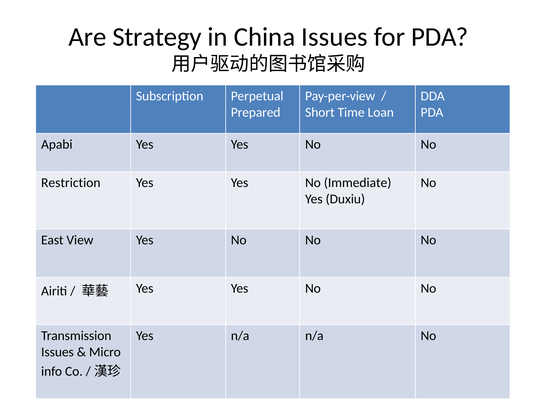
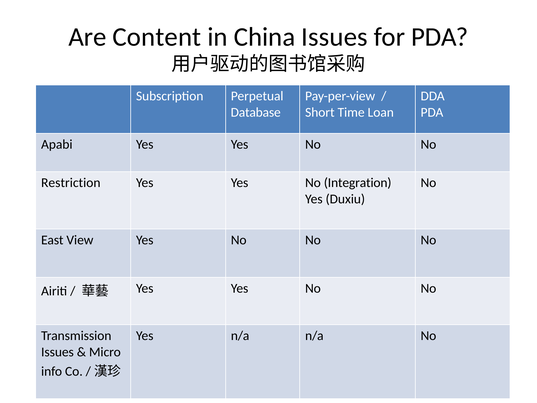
Strategy: Strategy -> Content
Prepared: Prepared -> Database
Immediate: Immediate -> Integration
